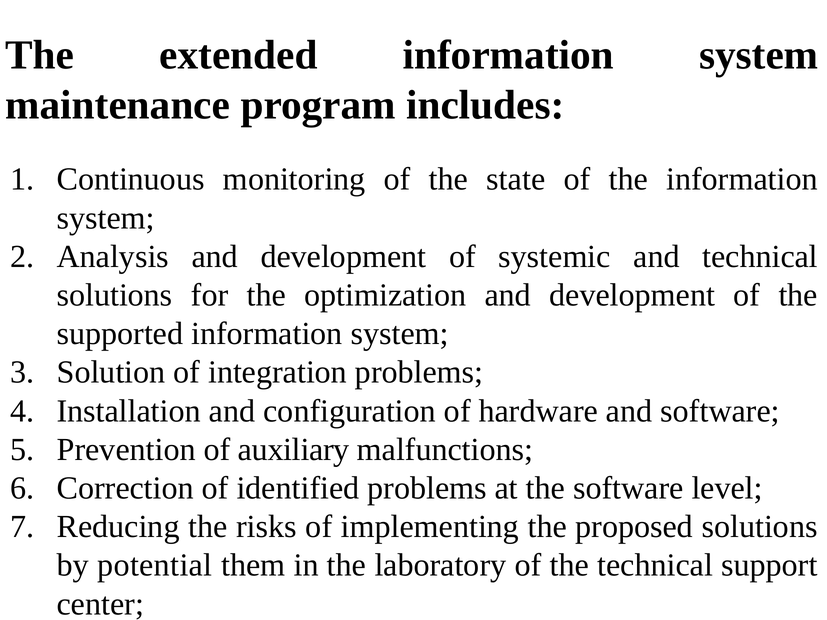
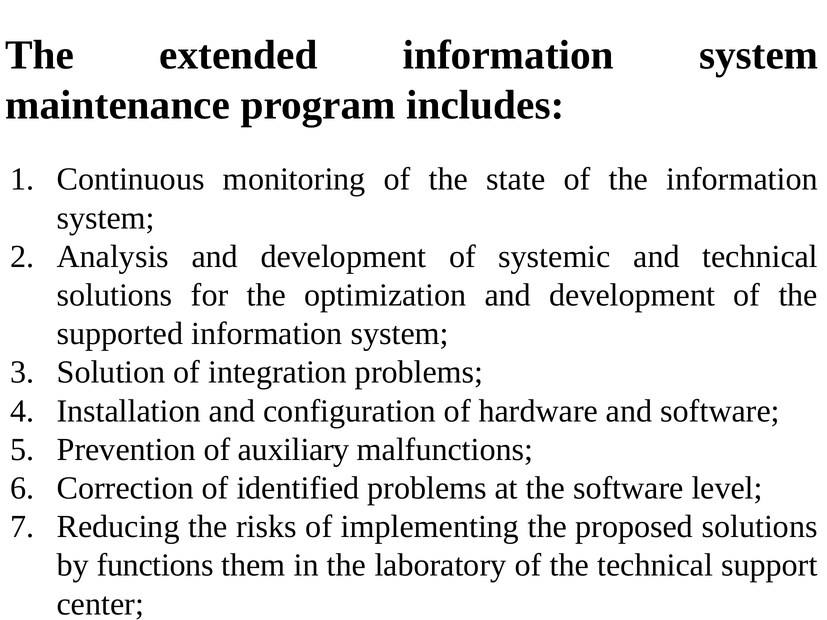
potential: potential -> functions
